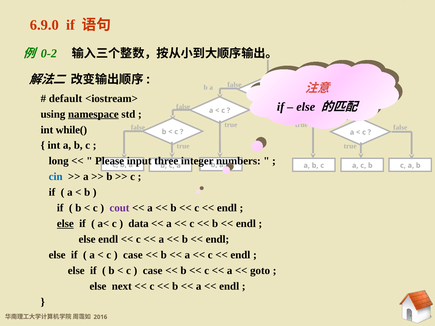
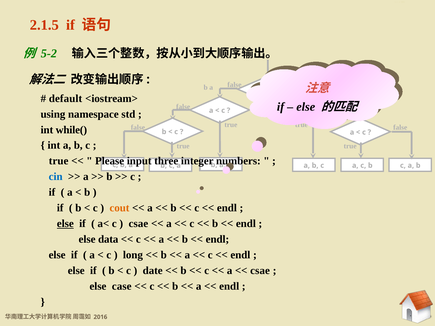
6.9.0: 6.9.0 -> 2.1.5
0-2: 0-2 -> 5-2
namespace underline: present -> none
long at (59, 161): long -> true
cout colour: purple -> orange
data at (139, 224): data -> csae
else endl: endl -> data
case at (133, 255): case -> long
case at (153, 271): case -> date
goto at (260, 271): goto -> csae
next: next -> case
